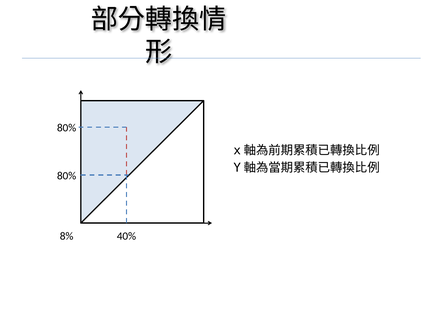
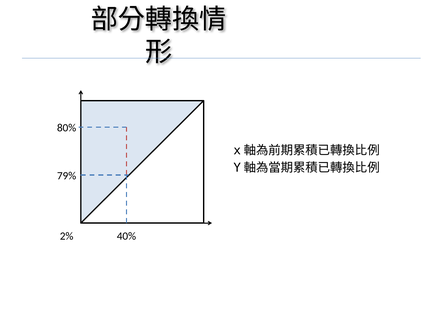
80% at (67, 176): 80% -> 79%
8%: 8% -> 2%
